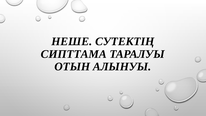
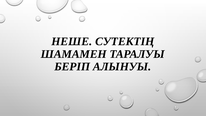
СИПТТАМА: СИПТТАМА -> ШАМАМЕН
ОТЫН: ОТЫН -> БЕРІП
